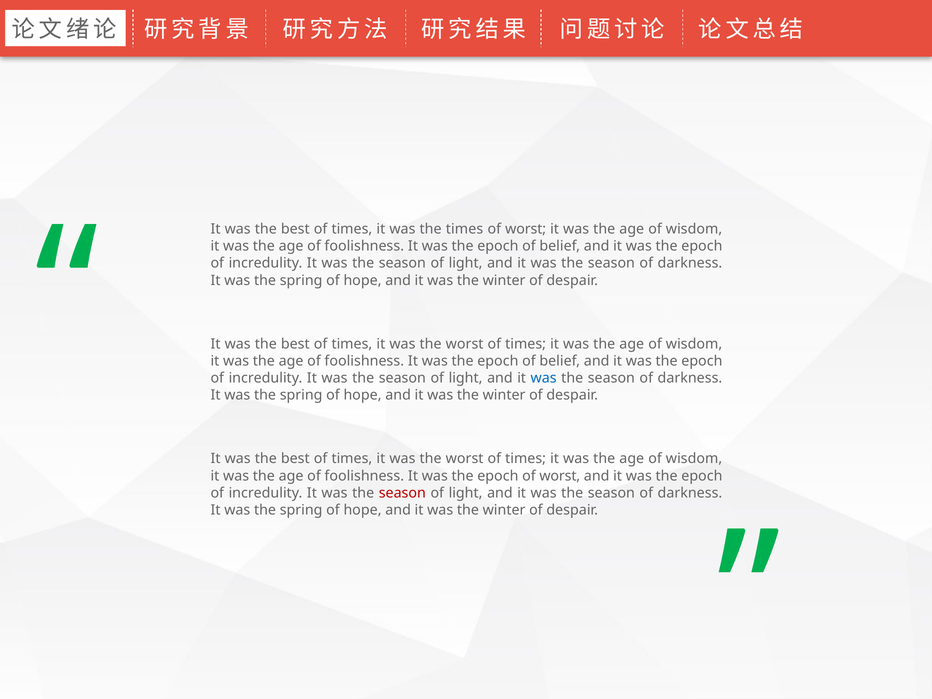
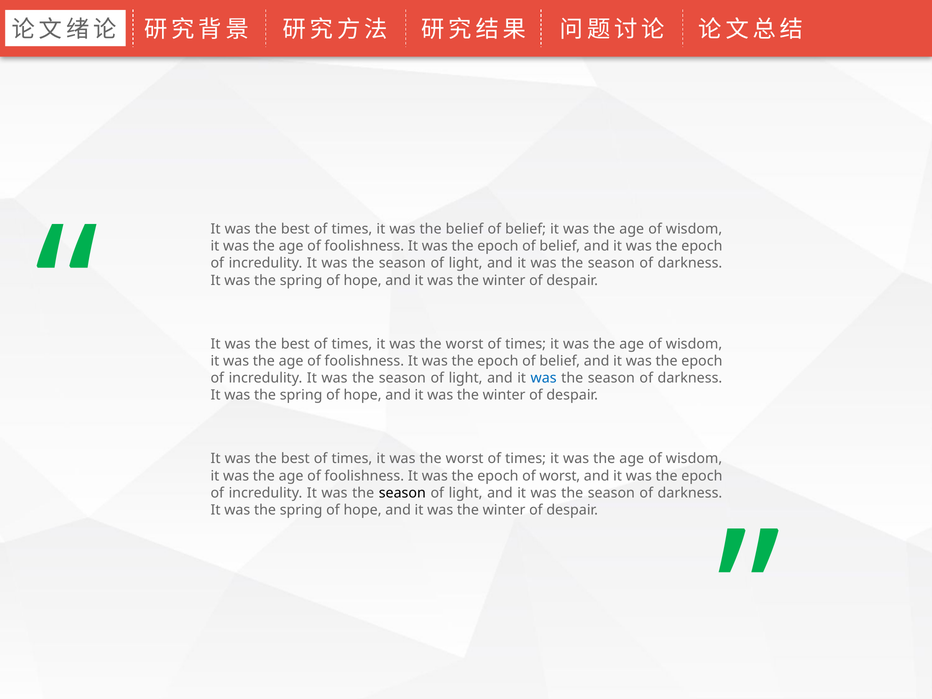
the times: times -> belief
worst at (526, 229): worst -> belief
season at (402, 493) colour: red -> black
